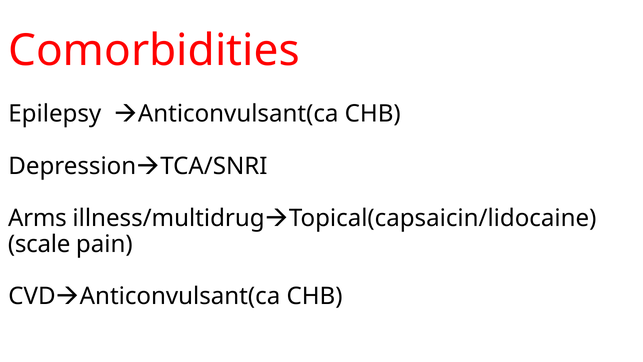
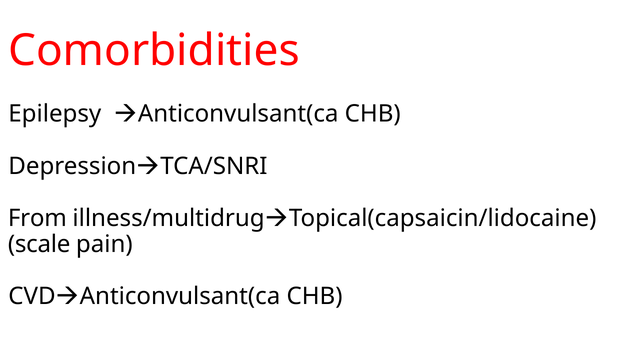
Arms: Arms -> From
